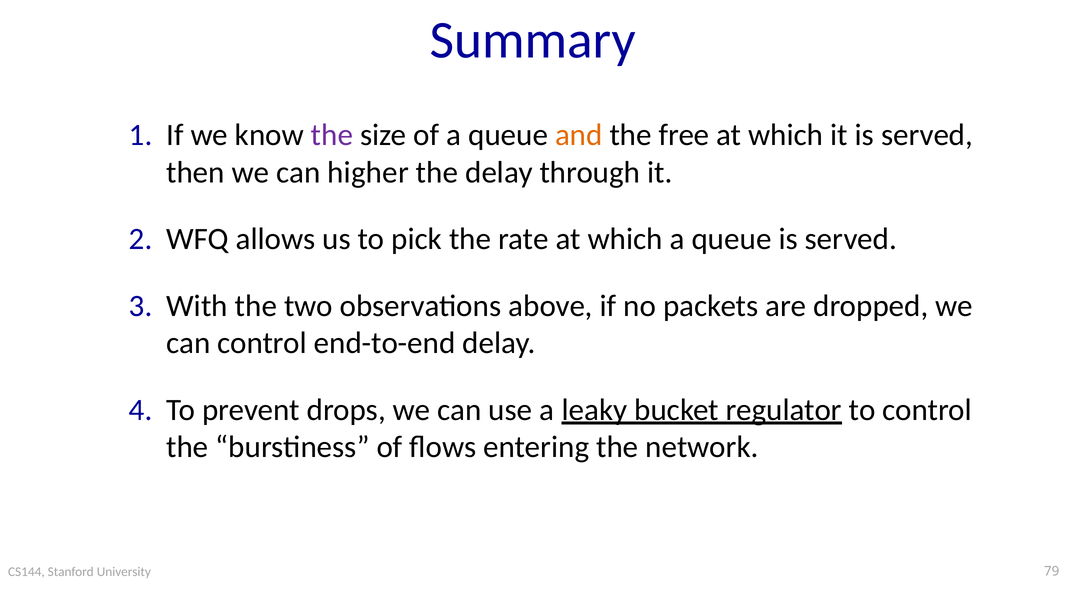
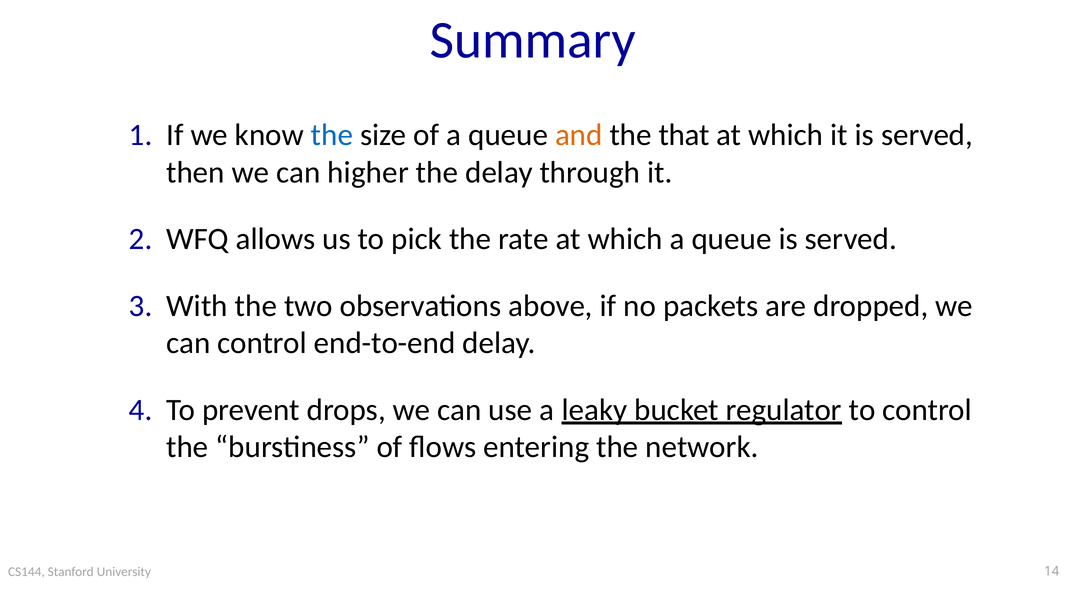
the at (332, 135) colour: purple -> blue
free: free -> that
79: 79 -> 14
